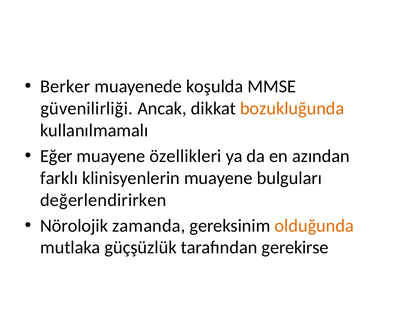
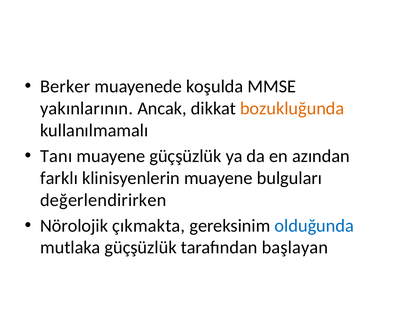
güvenilirliği: güvenilirliği -> yakınlarının
Eğer: Eğer -> Tanı
muayene özellikleri: özellikleri -> güçşüzlük
zamanda: zamanda -> çıkmakta
olduğunda colour: orange -> blue
gerekirse: gerekirse -> başlayan
